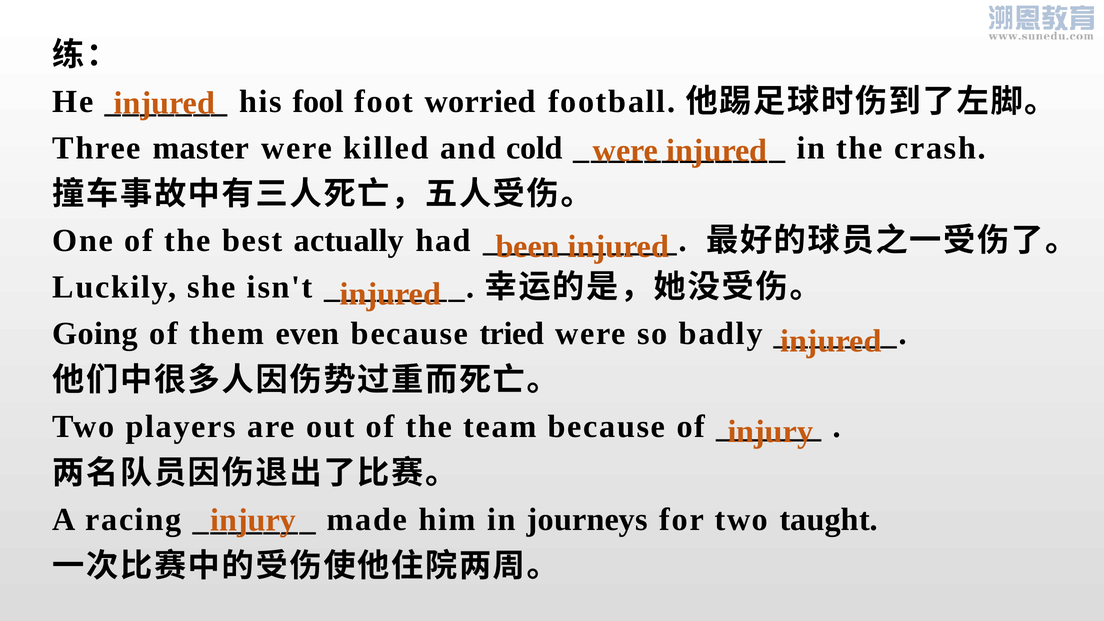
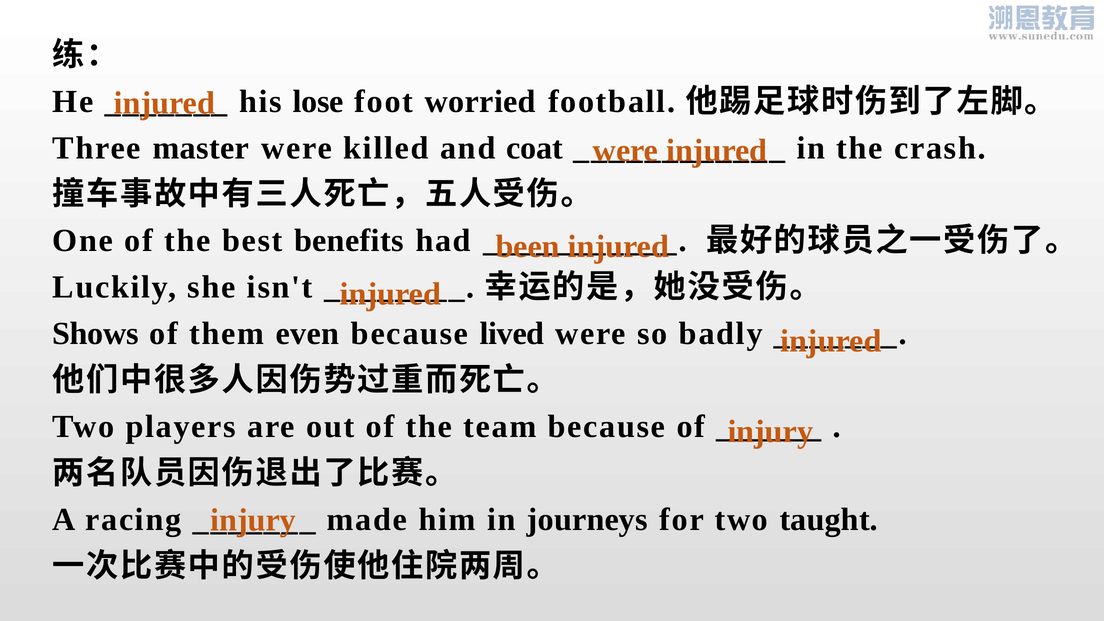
fool: fool -> lose
cold: cold -> coat
actually: actually -> benefits
Going: Going -> Shows
tried: tried -> lived
